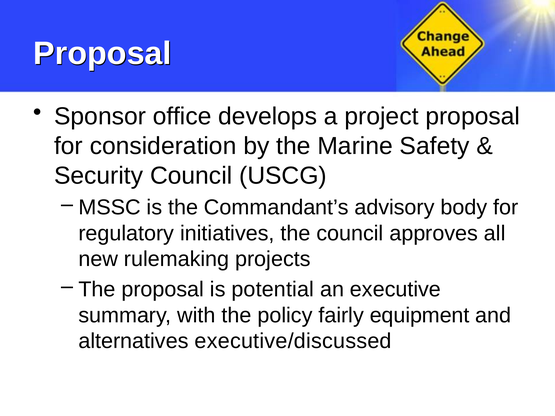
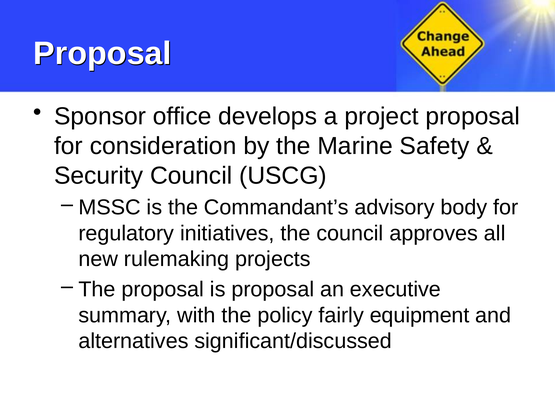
is potential: potential -> proposal
executive/discussed: executive/discussed -> significant/discussed
